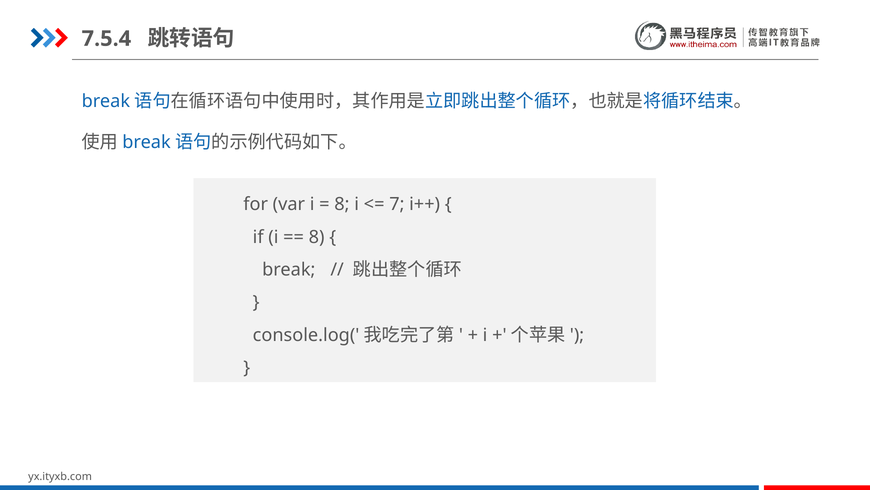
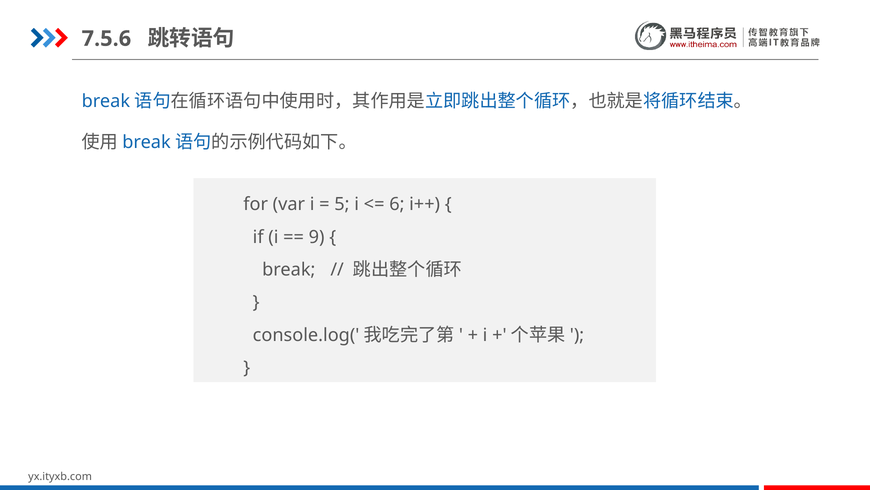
7.5.4: 7.5.4 -> 7.5.6
8 at (342, 204): 8 -> 5
7: 7 -> 6
8 at (317, 237): 8 -> 9
